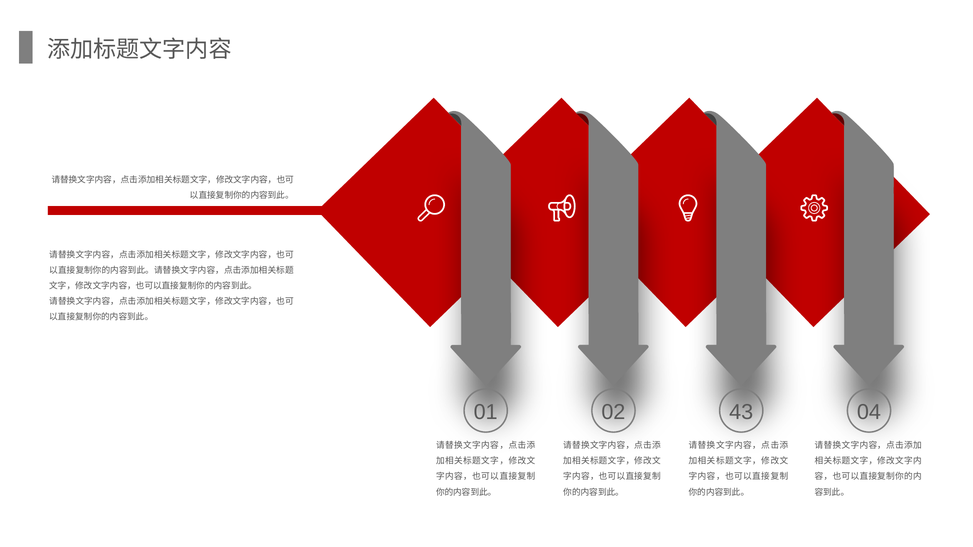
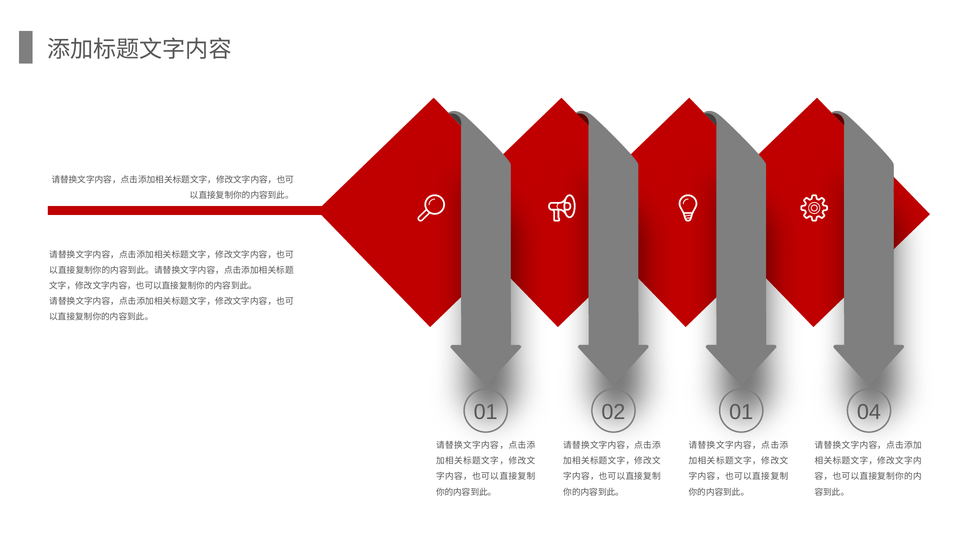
02 43: 43 -> 01
